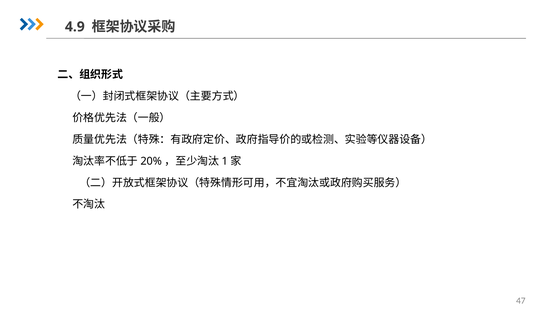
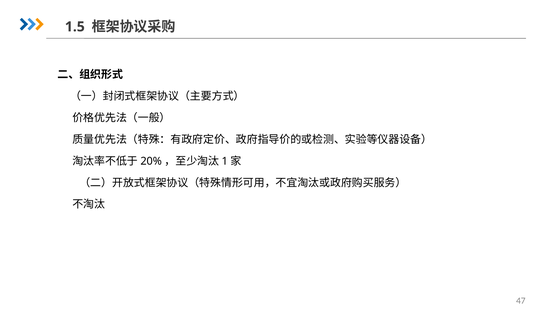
4.9: 4.9 -> 1.5
